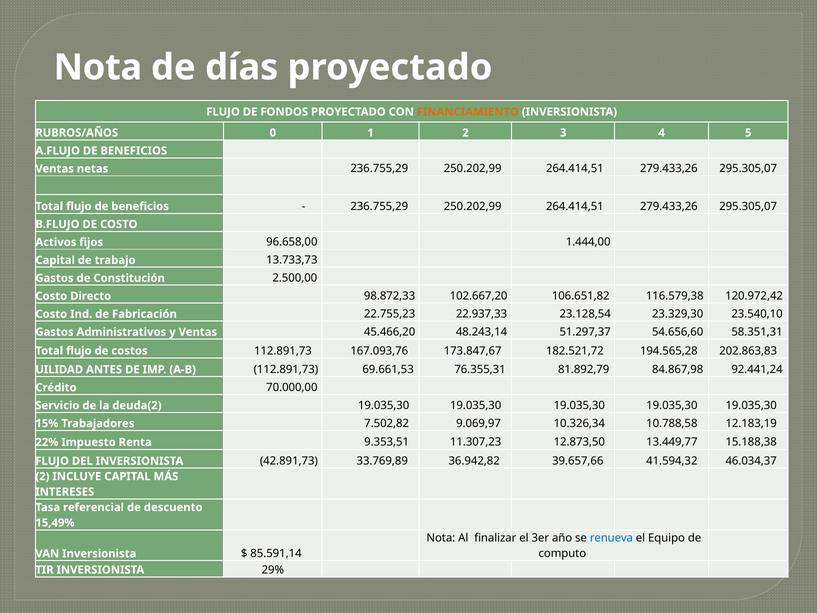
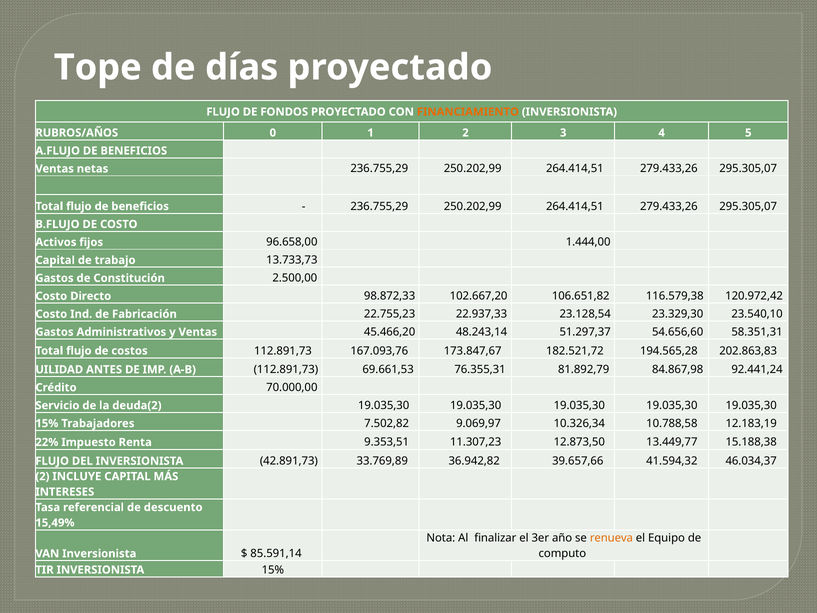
Nota at (98, 67): Nota -> Tope
renueva colour: blue -> orange
INVERSIONISTA 29%: 29% -> 15%
